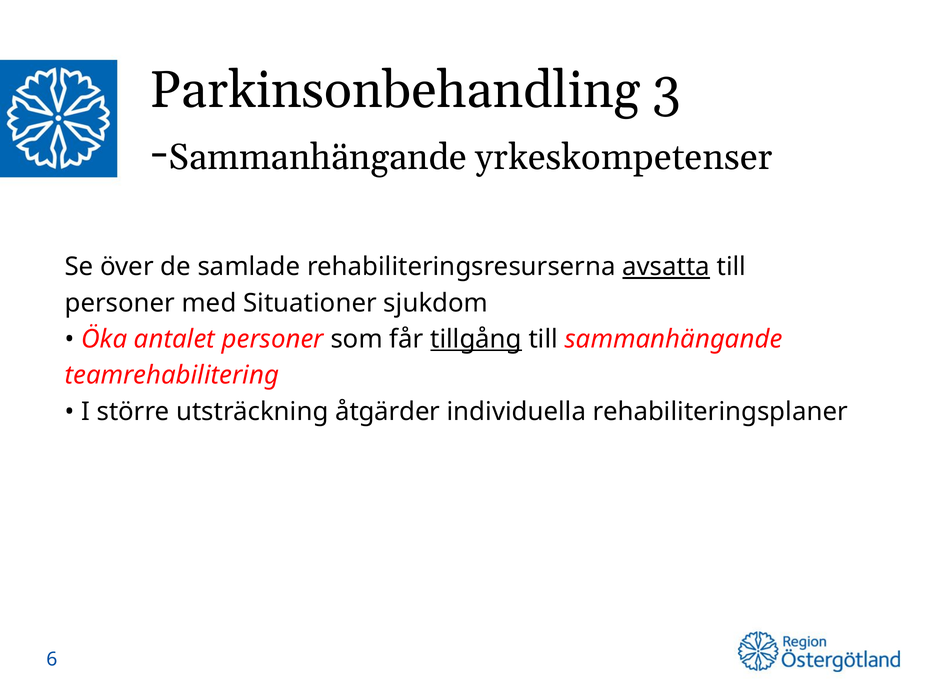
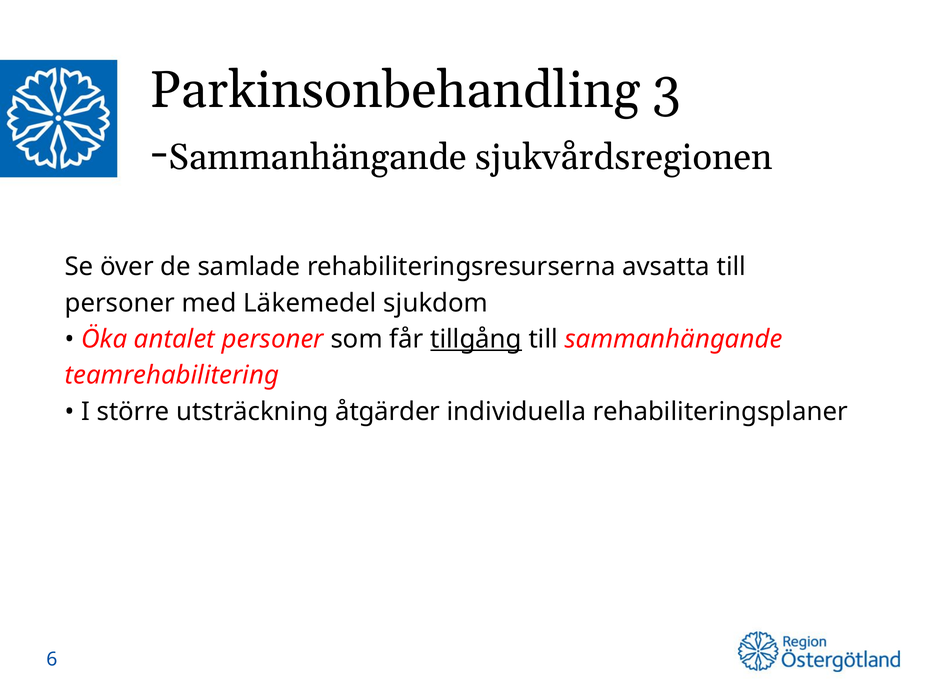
yrkeskompetenser: yrkeskompetenser -> sjukvårdsregionen
avsatta underline: present -> none
Situationer: Situationer -> Läkemedel
